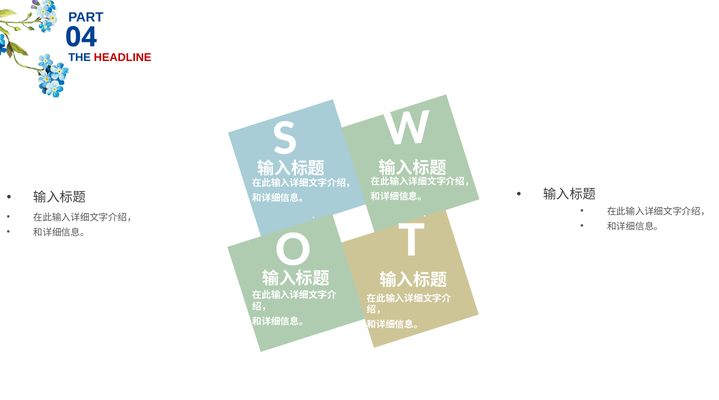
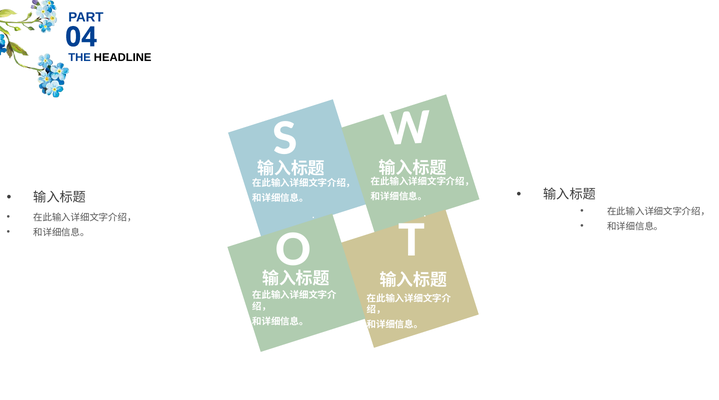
HEADLINE colour: red -> black
